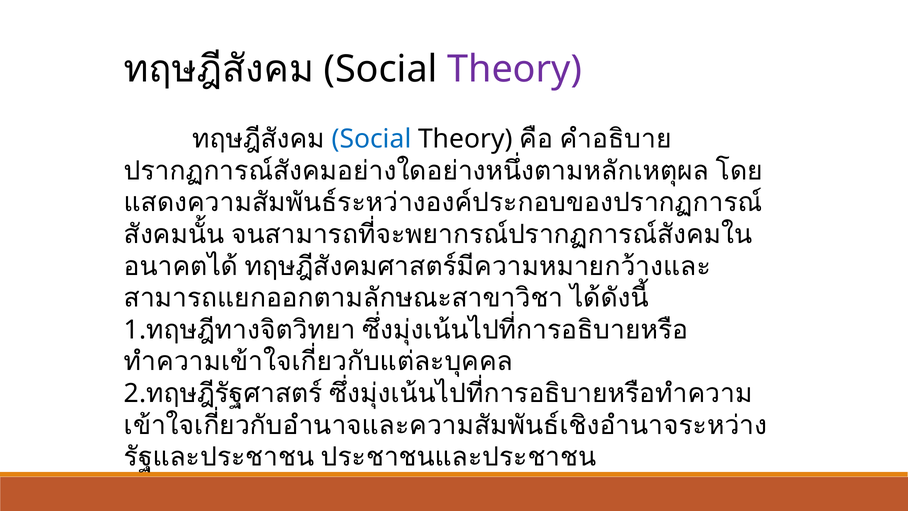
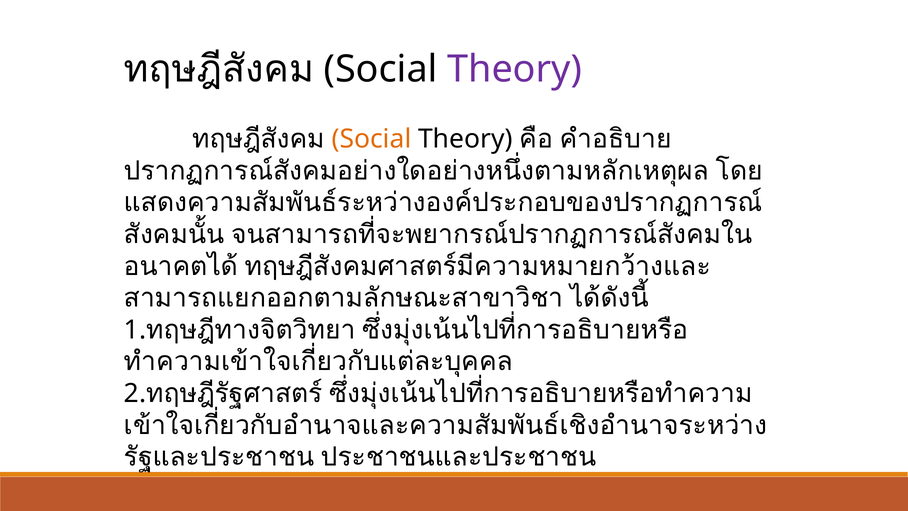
Social at (372, 139) colour: blue -> orange
